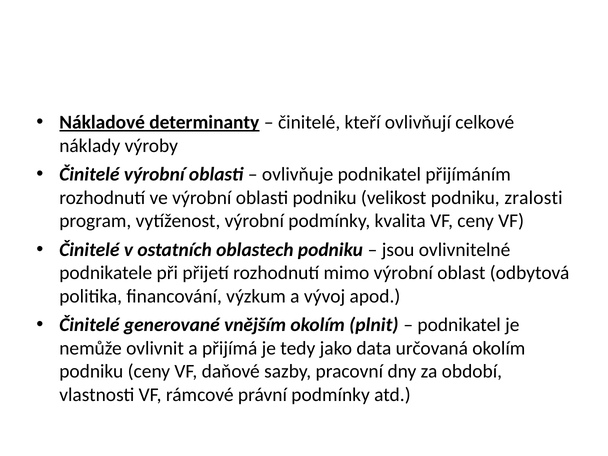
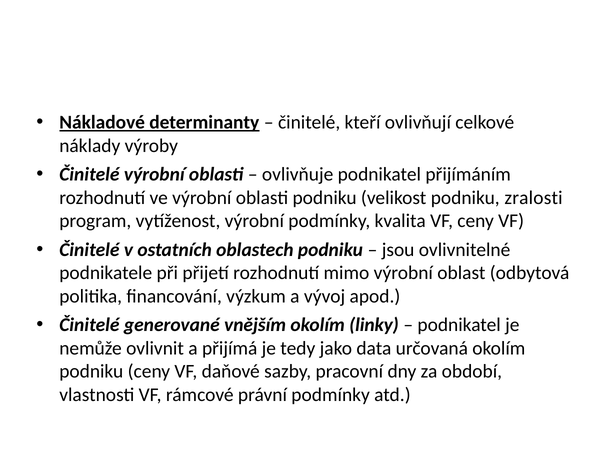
plnit: plnit -> linky
